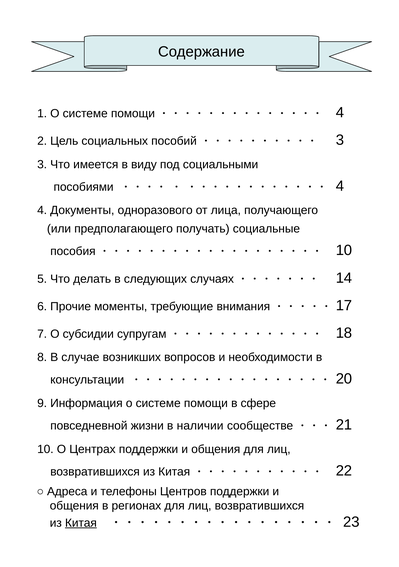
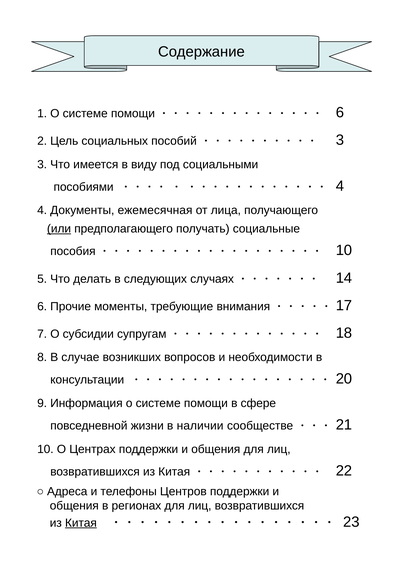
4 at (340, 112): 4 -> 6
одноразового: одноразового -> ежемесячная
или underline: none -> present
